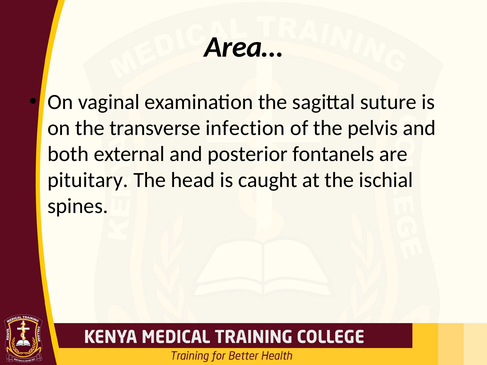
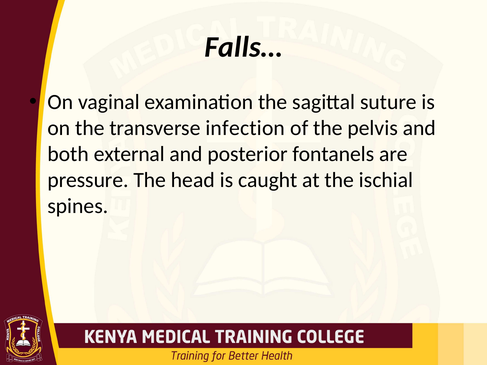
Area…: Area… -> Falls…
pituitary: pituitary -> pressure
